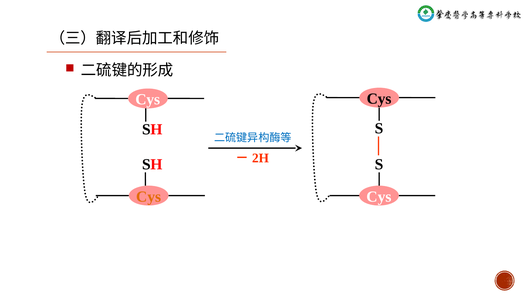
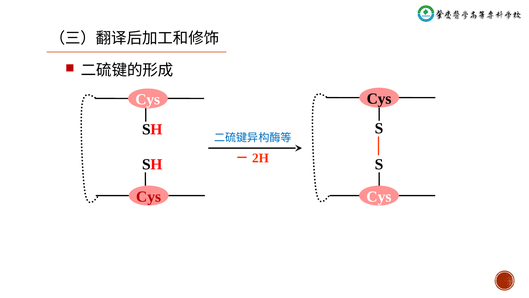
Cys at (149, 196) colour: orange -> red
